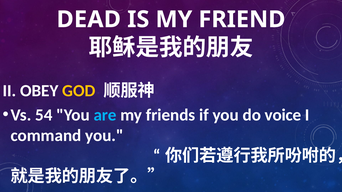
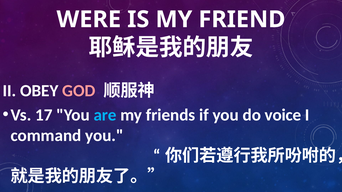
DEAD: DEAD -> WERE
GOD colour: yellow -> pink
54: 54 -> 17
